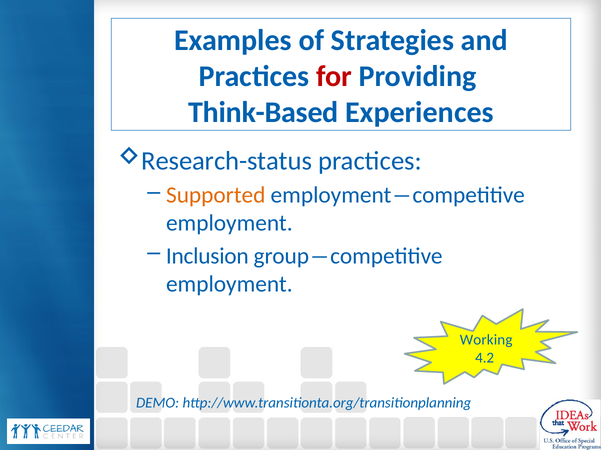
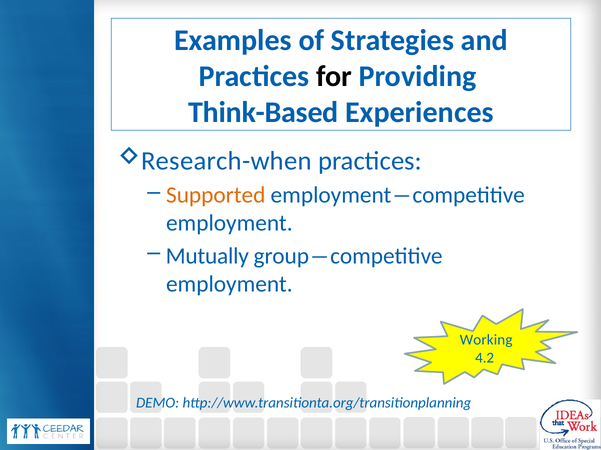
for colour: red -> black
Research-status: Research-status -> Research-when
Inclusion: Inclusion -> Mutually
